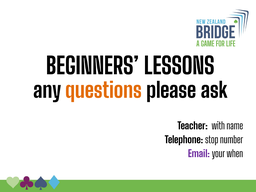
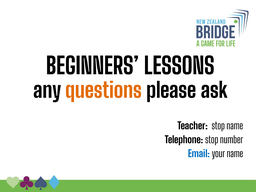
Teacher with: with -> stop
Email colour: purple -> blue
your when: when -> name
